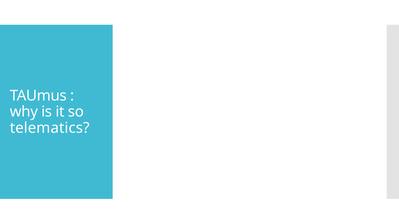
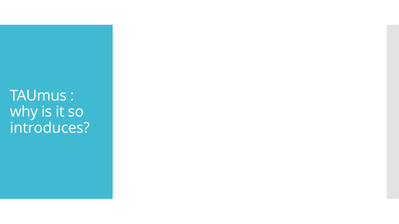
telematics: telematics -> introduces
